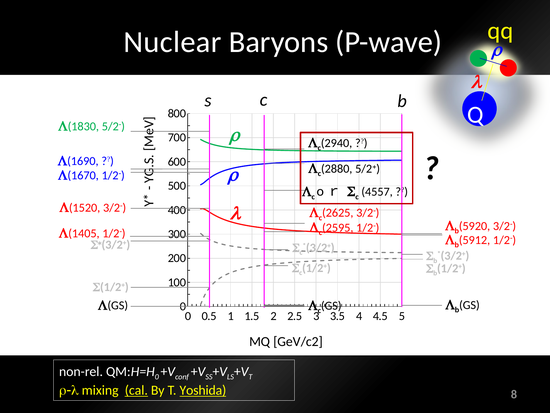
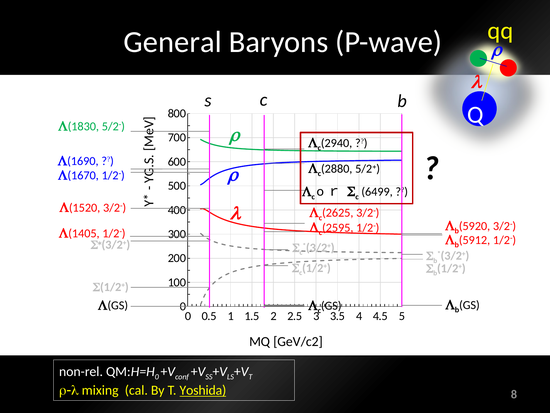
Nuclear: Nuclear -> General
4557: 4557 -> 6499
cal underline: present -> none
